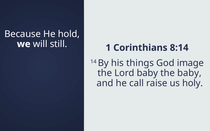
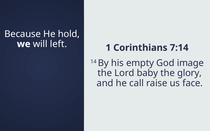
still: still -> left
8:14: 8:14 -> 7:14
things: things -> empty
the baby: baby -> glory
holy: holy -> face
